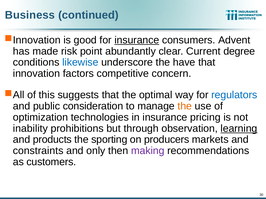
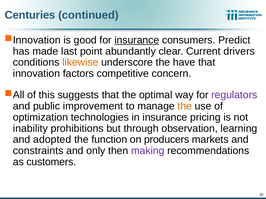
Business: Business -> Centuries
Advent: Advent -> Predict
risk: risk -> last
degree: degree -> drivers
likewise colour: blue -> orange
regulators colour: blue -> purple
consideration: consideration -> improvement
learning underline: present -> none
products: products -> adopted
sporting: sporting -> function
